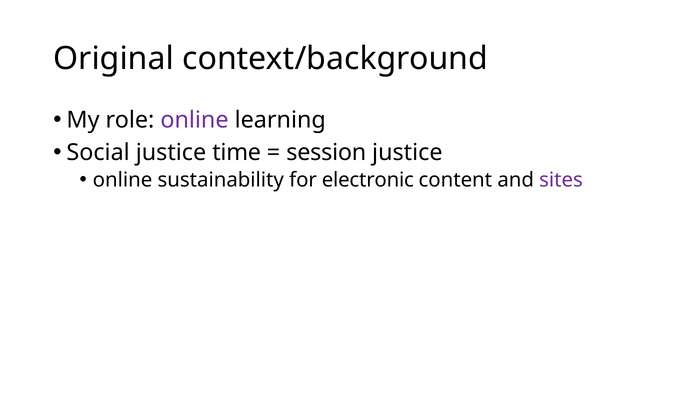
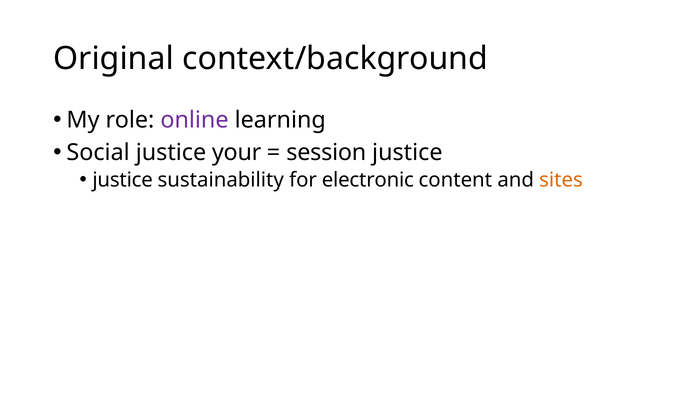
time: time -> your
online at (123, 180): online -> justice
sites colour: purple -> orange
